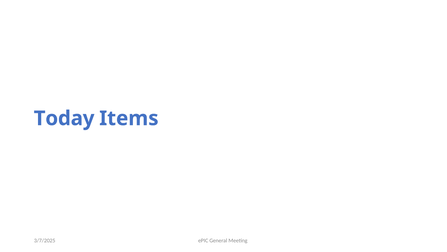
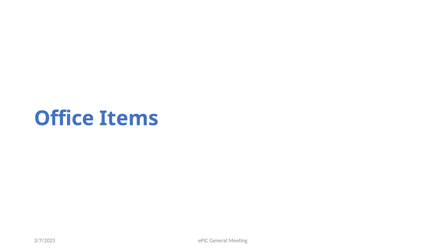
Today: Today -> Office
